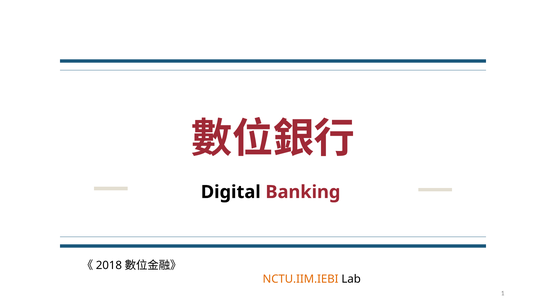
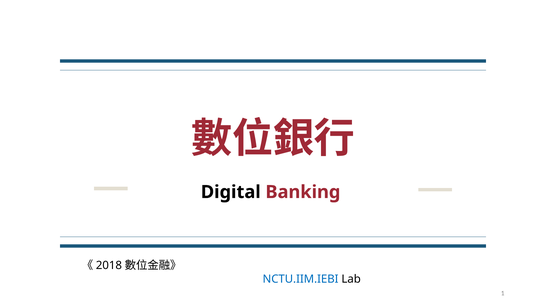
NCTU.IIM.IEBI colour: orange -> blue
